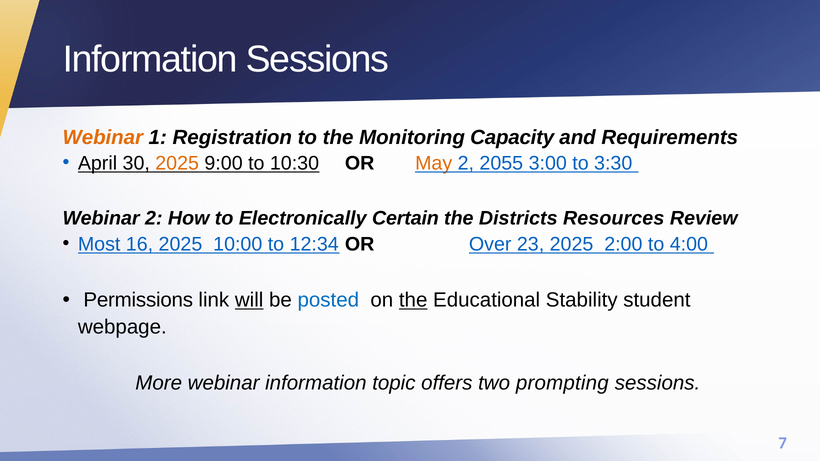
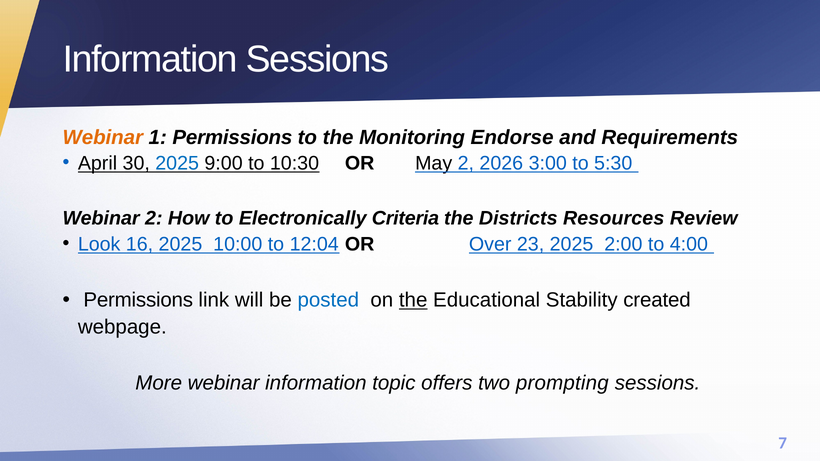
1 Registration: Registration -> Permissions
Capacity: Capacity -> Endorse
2025 at (177, 163) colour: orange -> blue
May colour: orange -> black
2055: 2055 -> 2026
3:30: 3:30 -> 5:30
Certain: Certain -> Criteria
Most: Most -> Look
12:34: 12:34 -> 12:04
will underline: present -> none
student: student -> created
